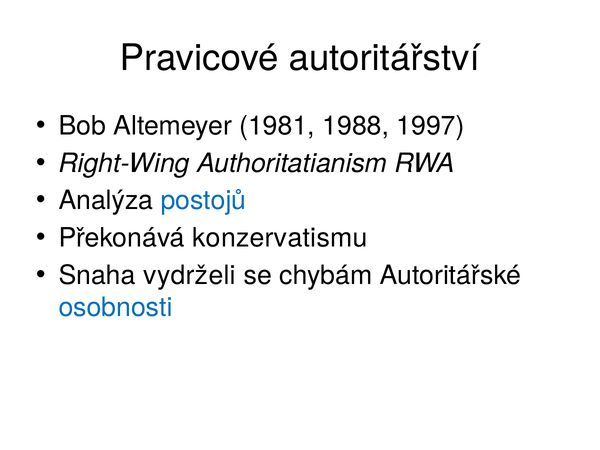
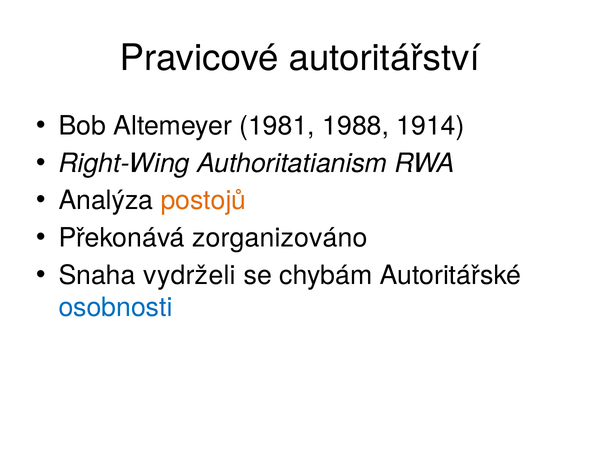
1997: 1997 -> 1914
postojů colour: blue -> orange
konzervatismu: konzervatismu -> zorganizováno
